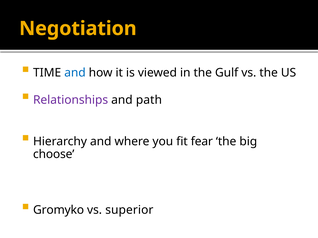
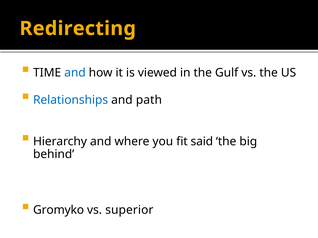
Negotiation: Negotiation -> Redirecting
Relationships colour: purple -> blue
fear: fear -> said
choose: choose -> behind
